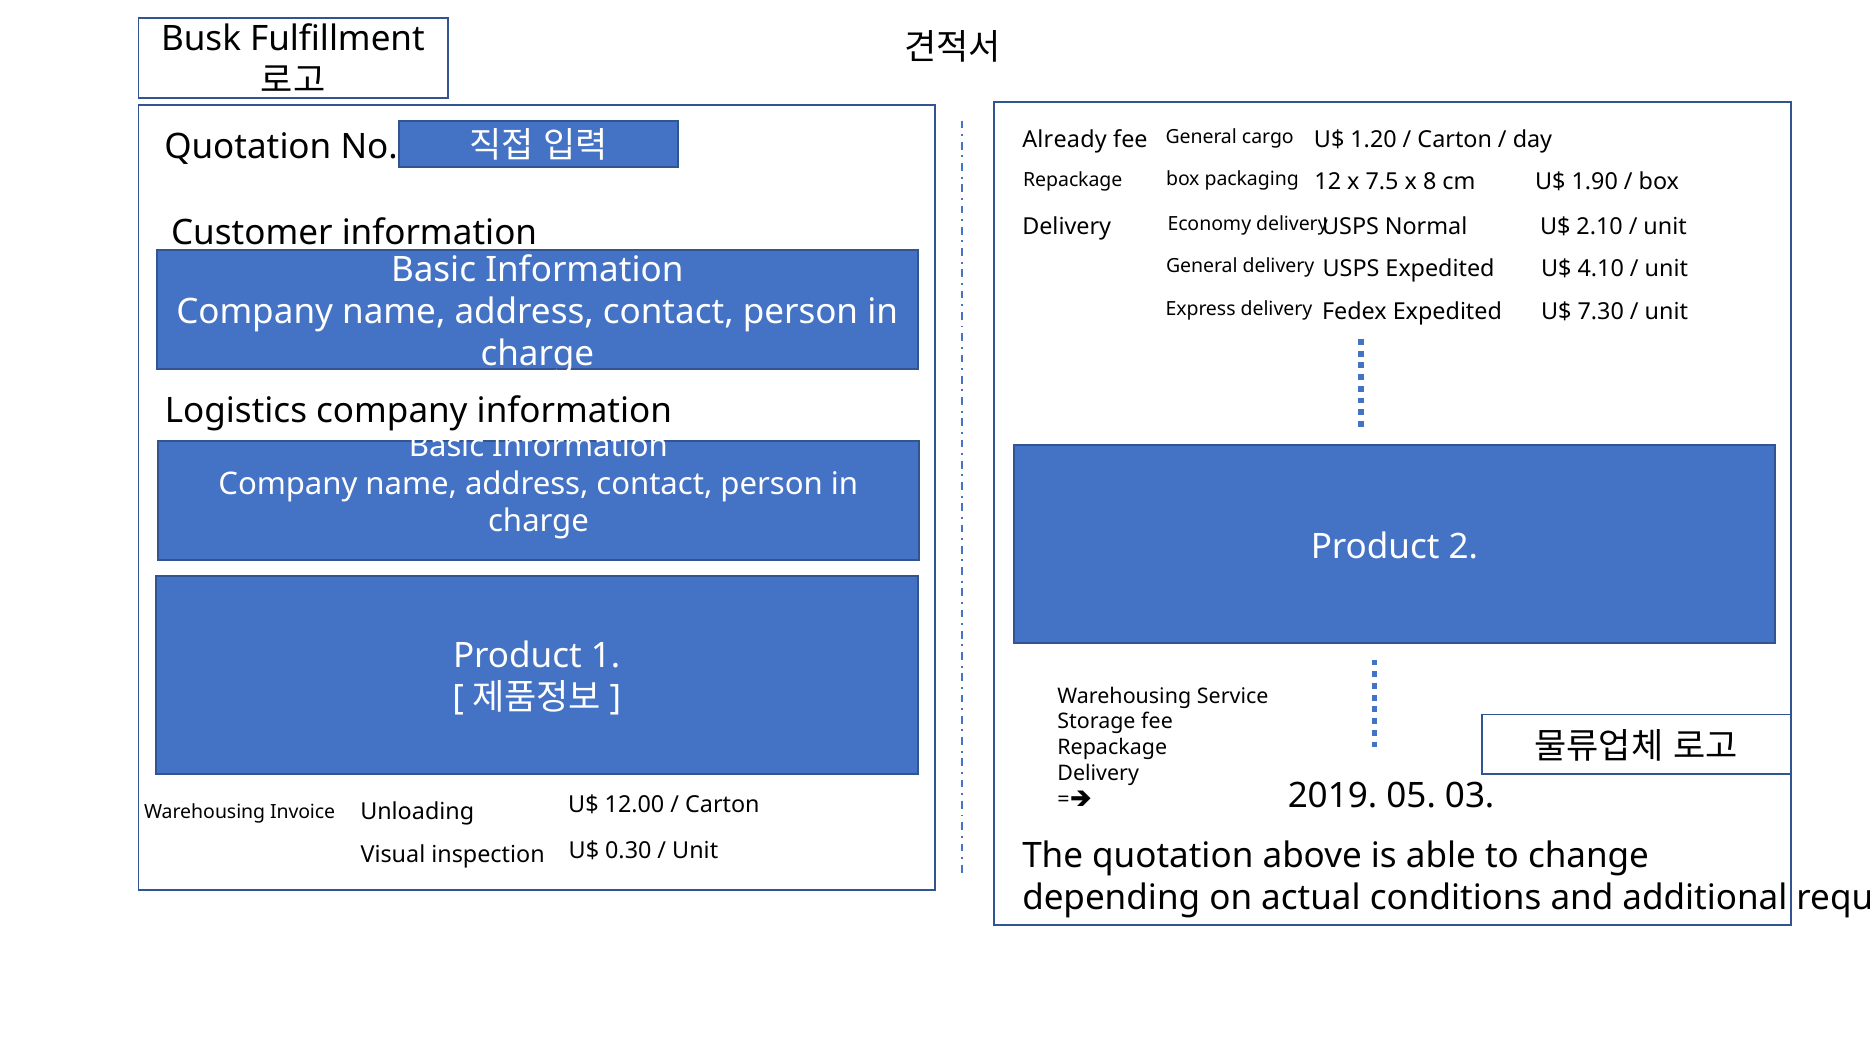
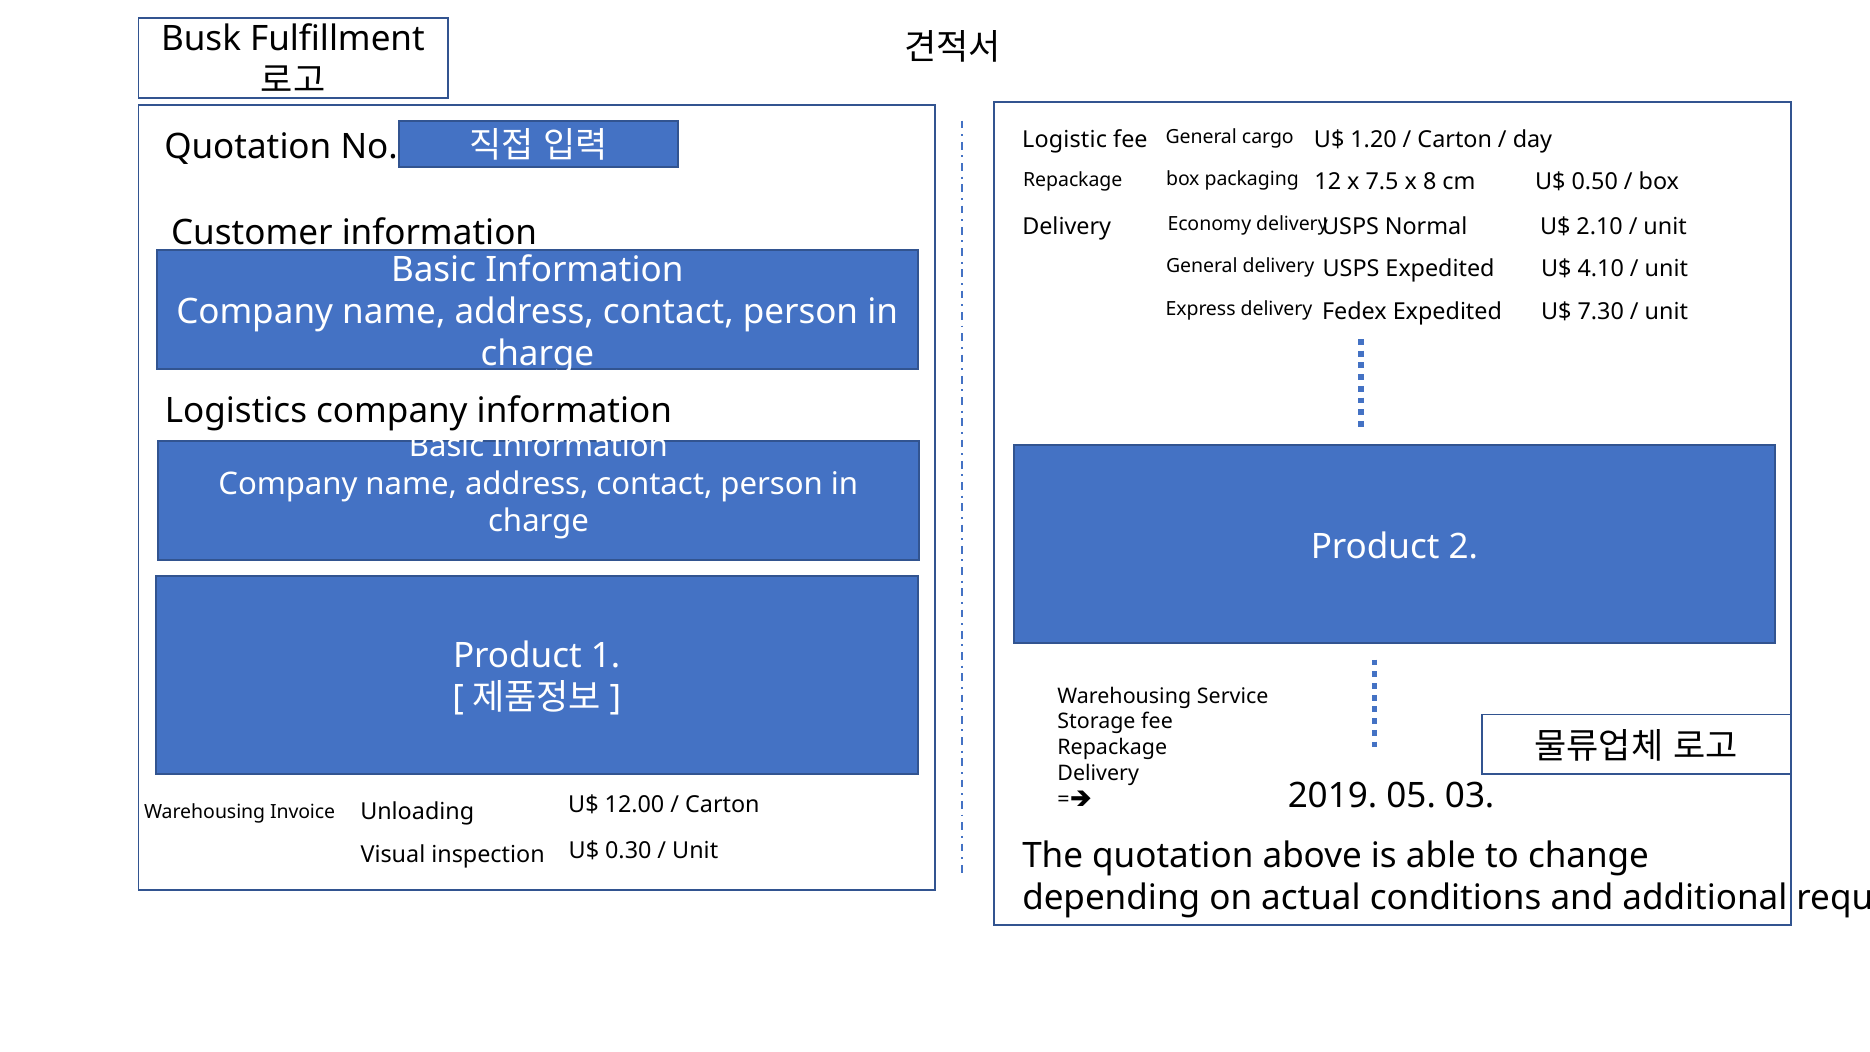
Already: Already -> Logistic
1.90: 1.90 -> 0.50
